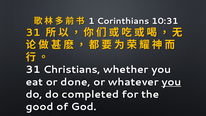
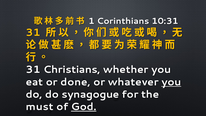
completed: completed -> synagogue
good: good -> must
God underline: none -> present
